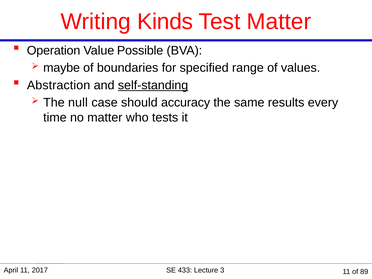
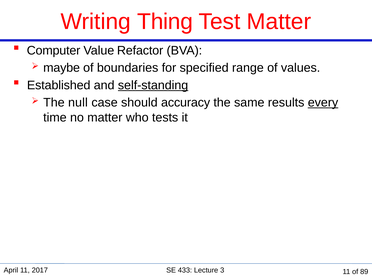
Kinds: Kinds -> Thing
Operation: Operation -> Computer
Possible: Possible -> Refactor
Abstraction: Abstraction -> Established
every underline: none -> present
